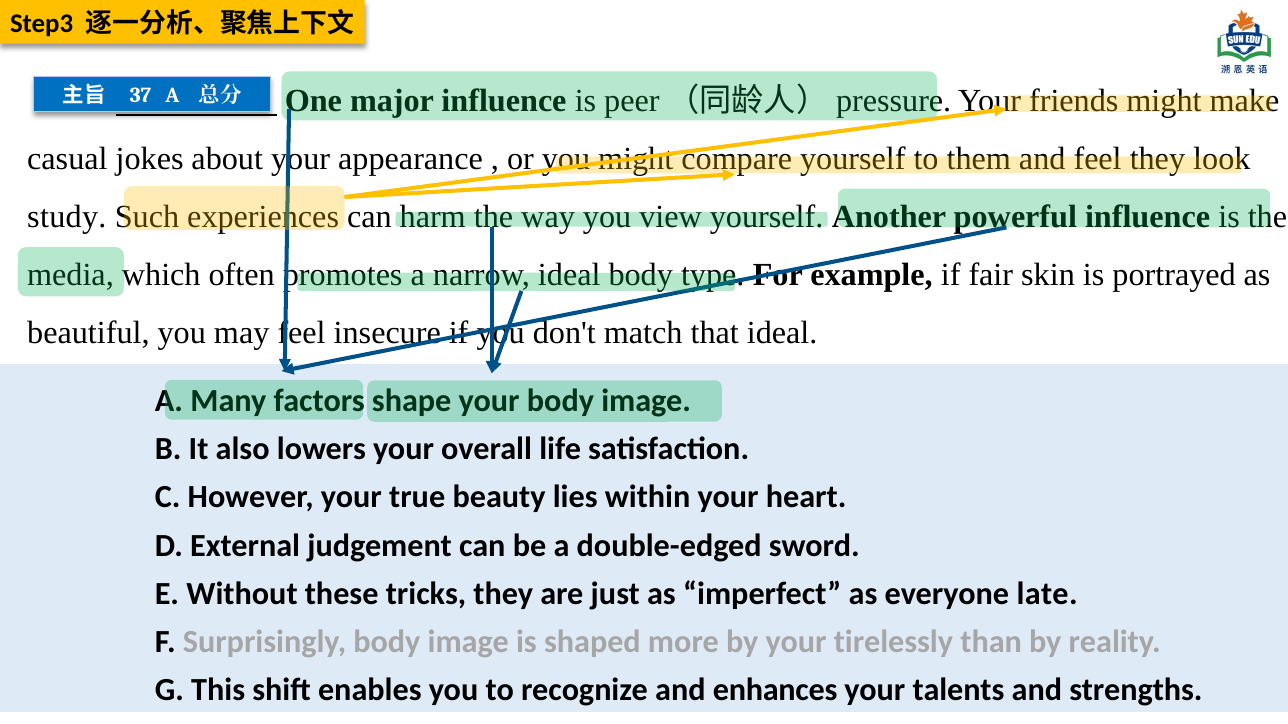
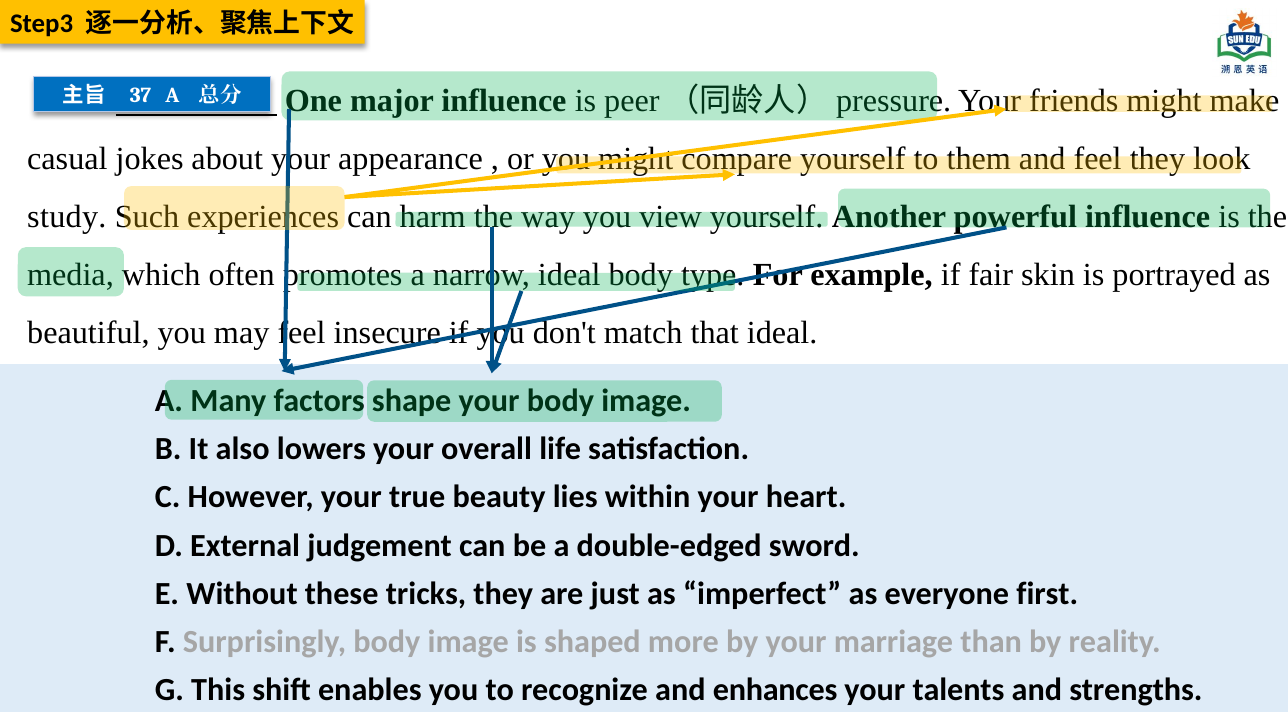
late: late -> first
tirelessly: tirelessly -> marriage
